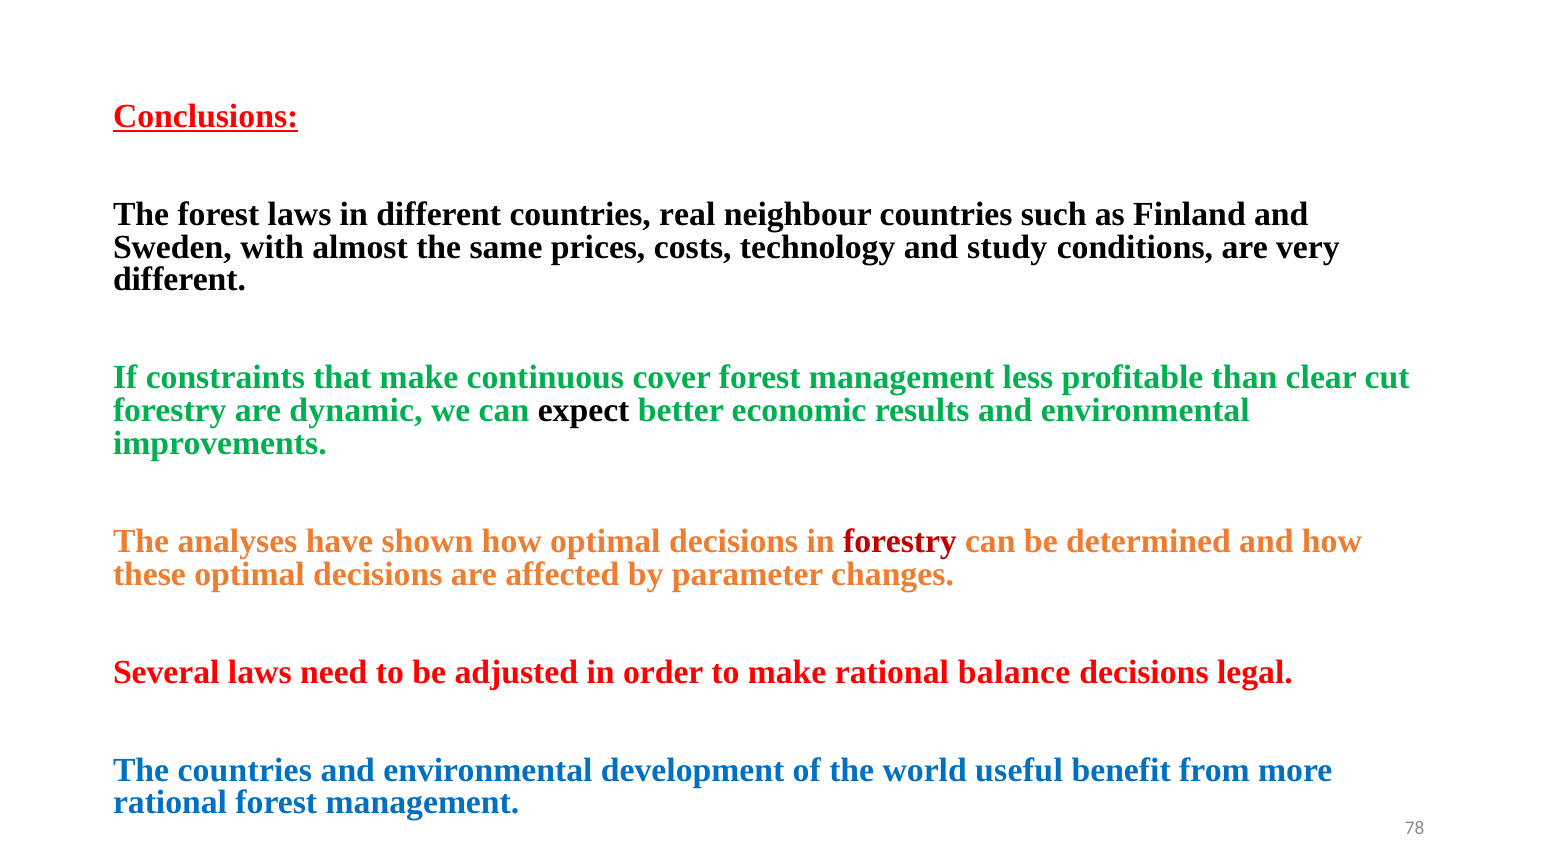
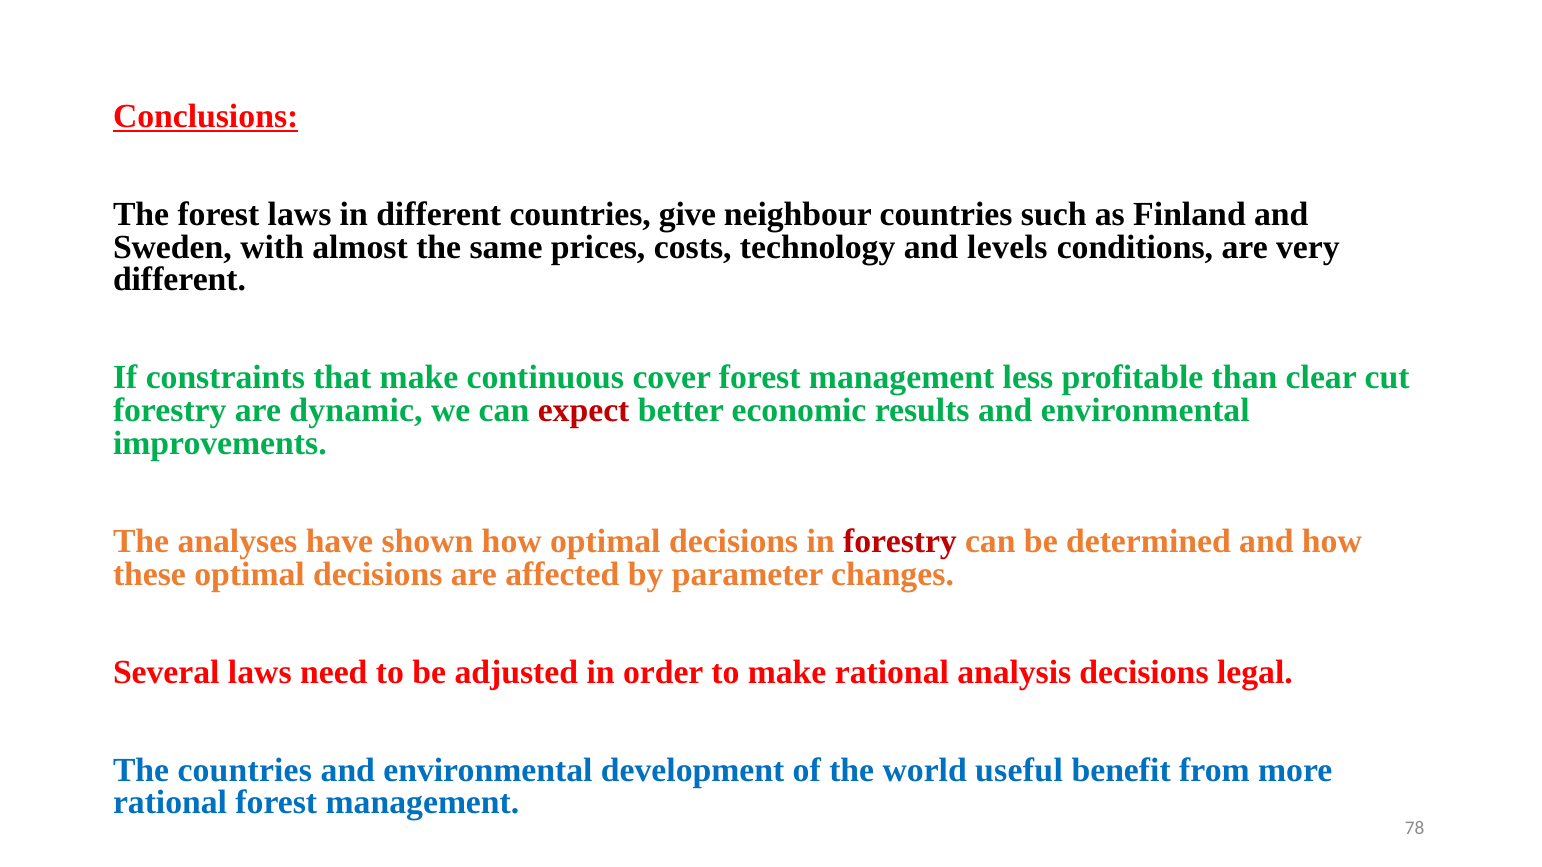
real: real -> give
study: study -> levels
expect colour: black -> red
balance: balance -> analysis
